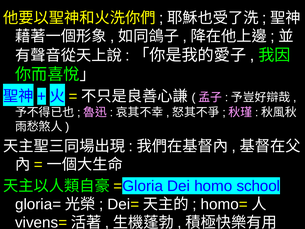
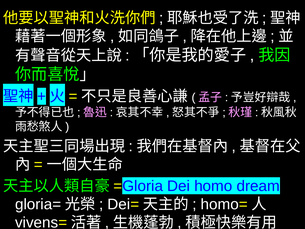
school: school -> dream
